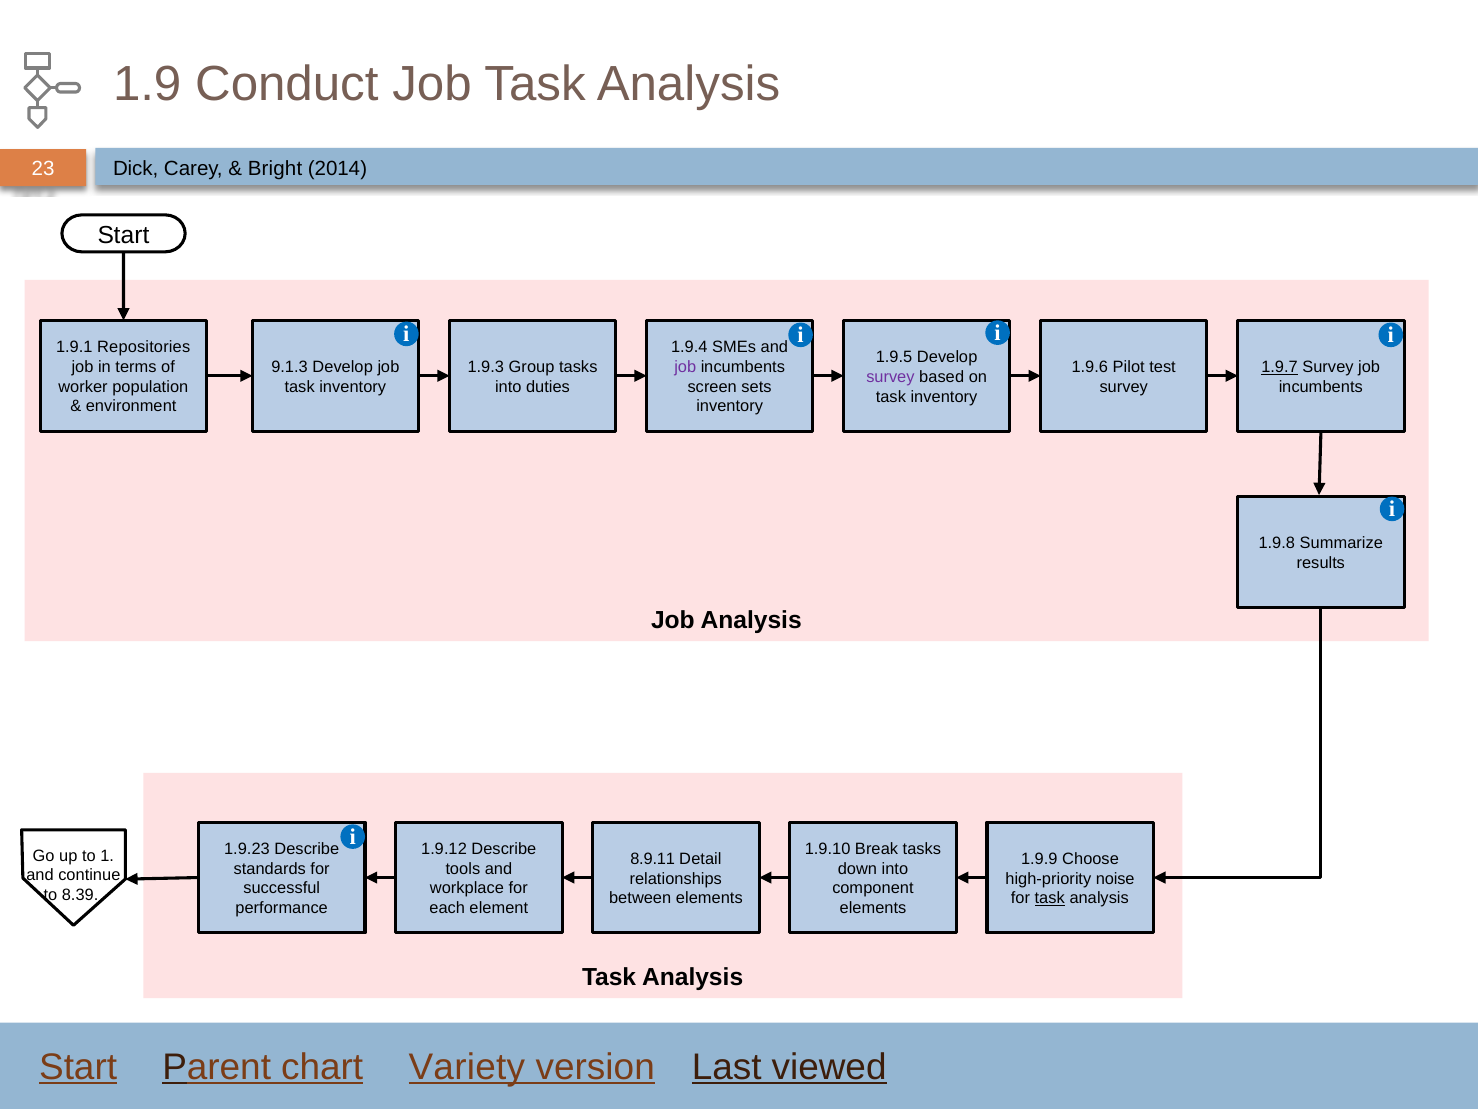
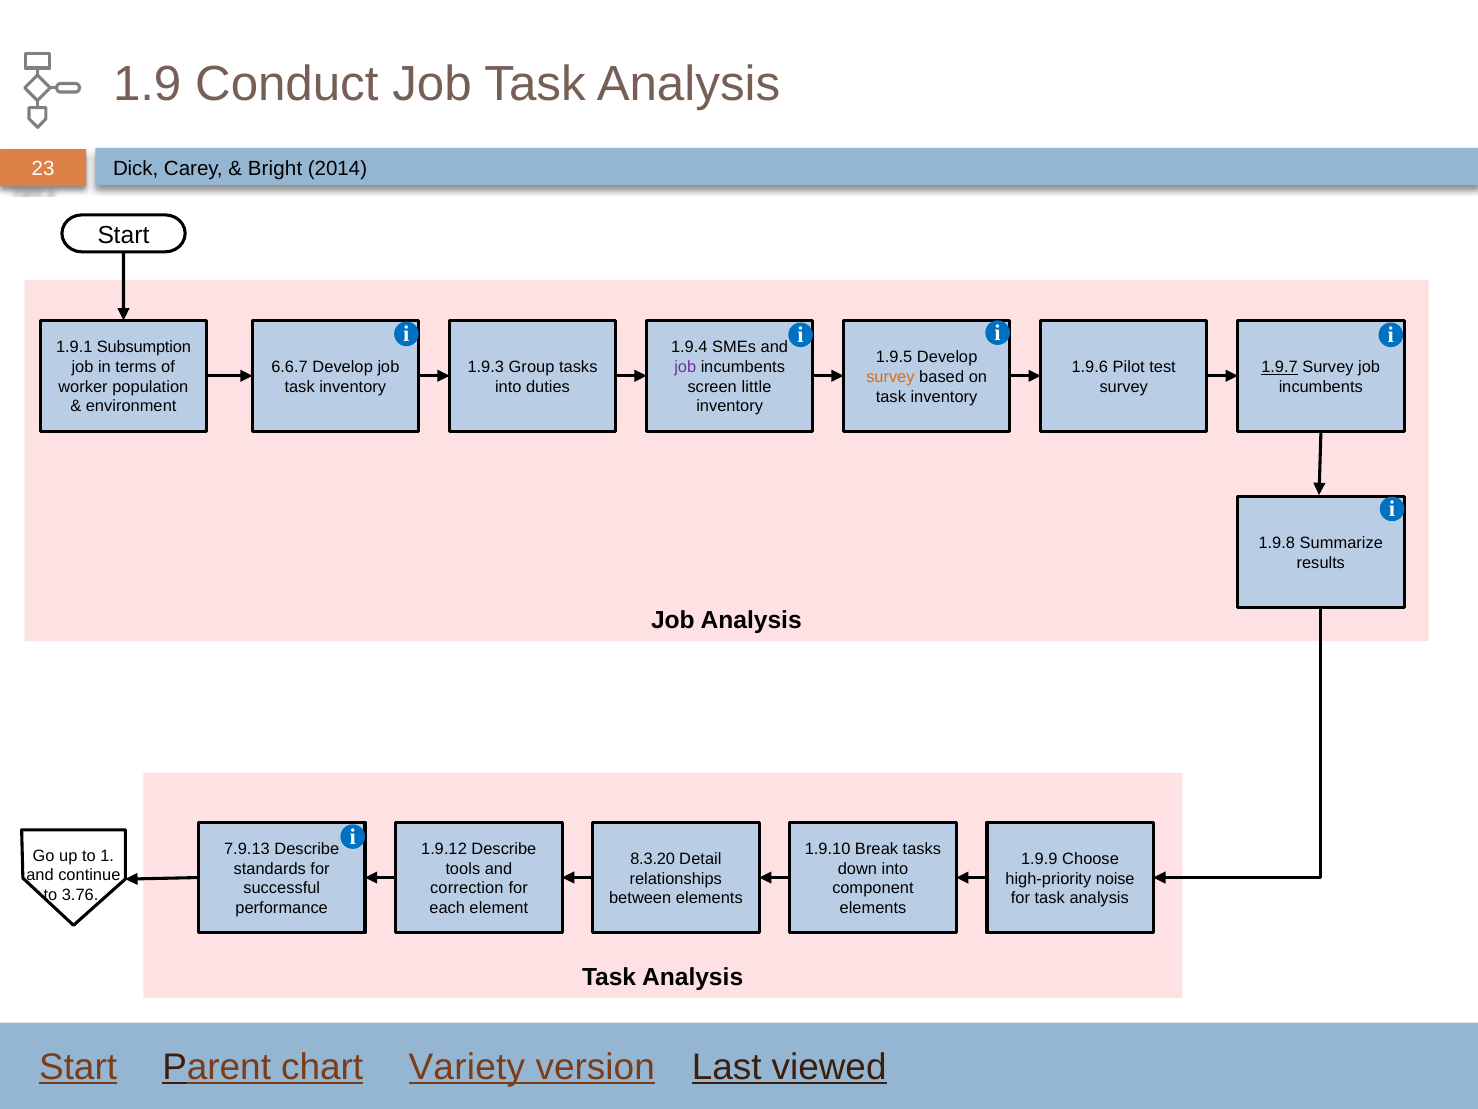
Repositories: Repositories -> Subsumption
9.1.3: 9.1.3 -> 6.6.7
survey at (890, 377) colour: purple -> orange
sets: sets -> little
1.9.23: 1.9.23 -> 7.9.13
8.9.11: 8.9.11 -> 8.3.20
workplace: workplace -> correction
8.39: 8.39 -> 3.76
task at (1050, 898) underline: present -> none
